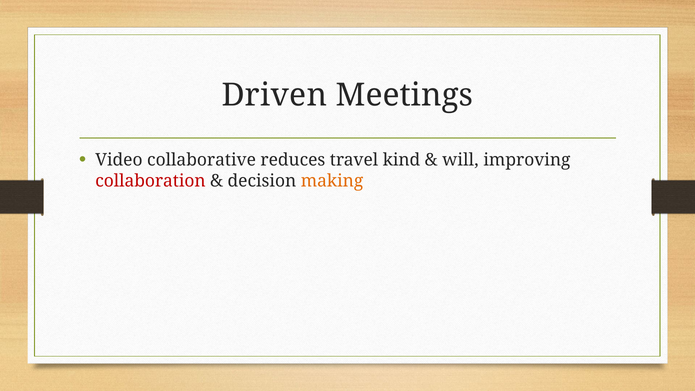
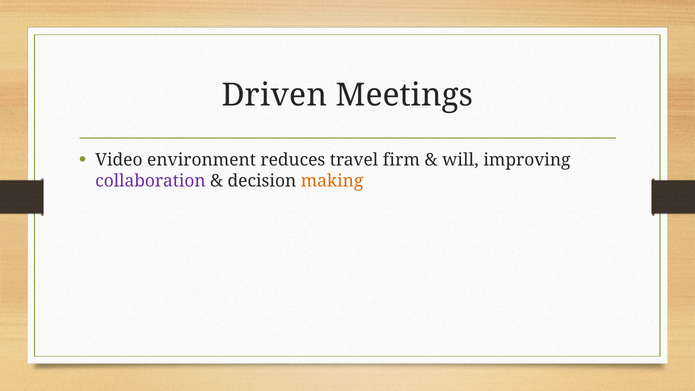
collaborative: collaborative -> environment
kind: kind -> firm
collaboration colour: red -> purple
